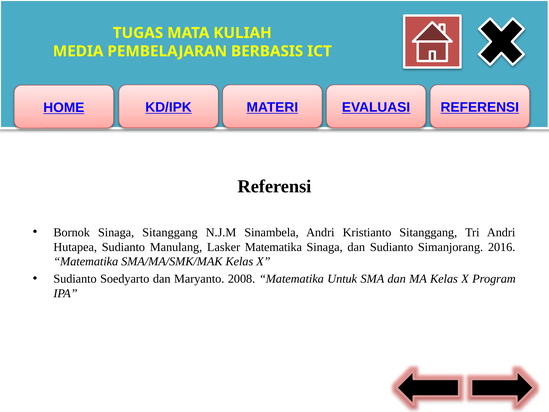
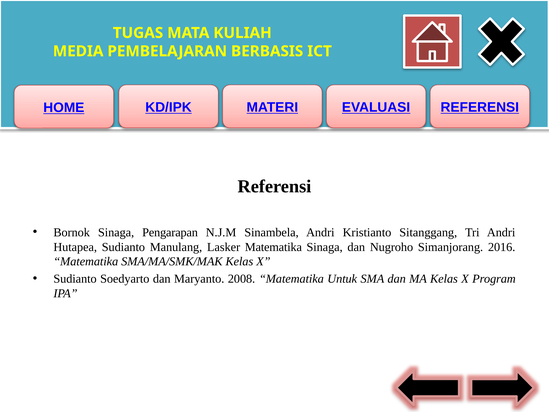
Sinaga Sitanggang: Sitanggang -> Pengarapan
dan Sudianto: Sudianto -> Nugroho
